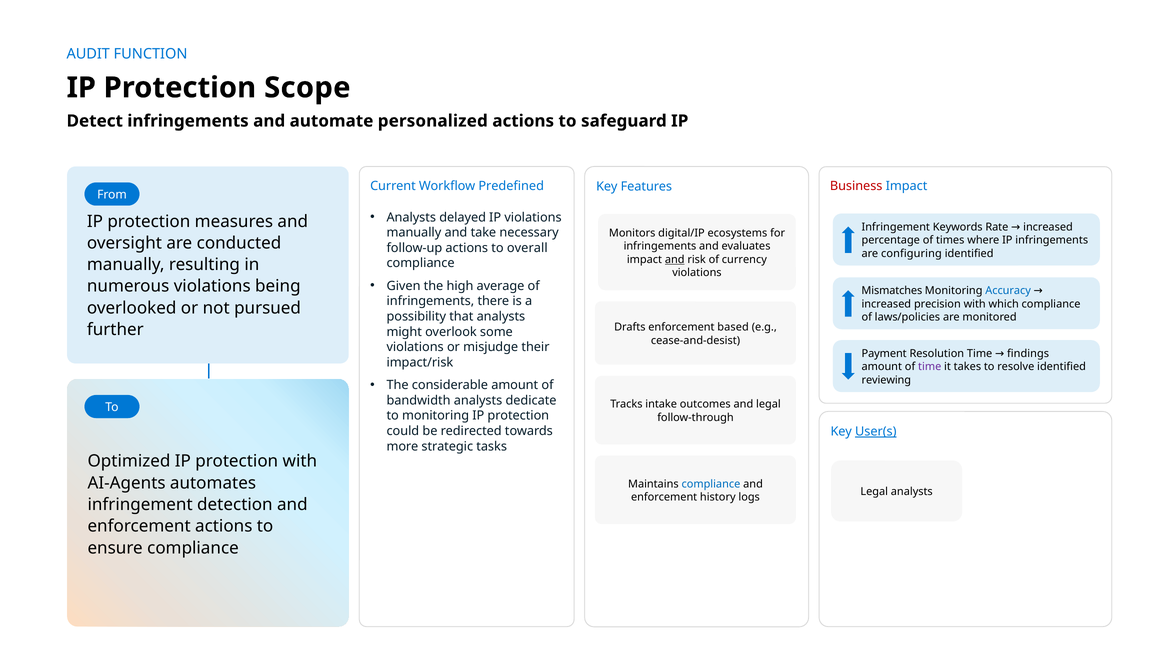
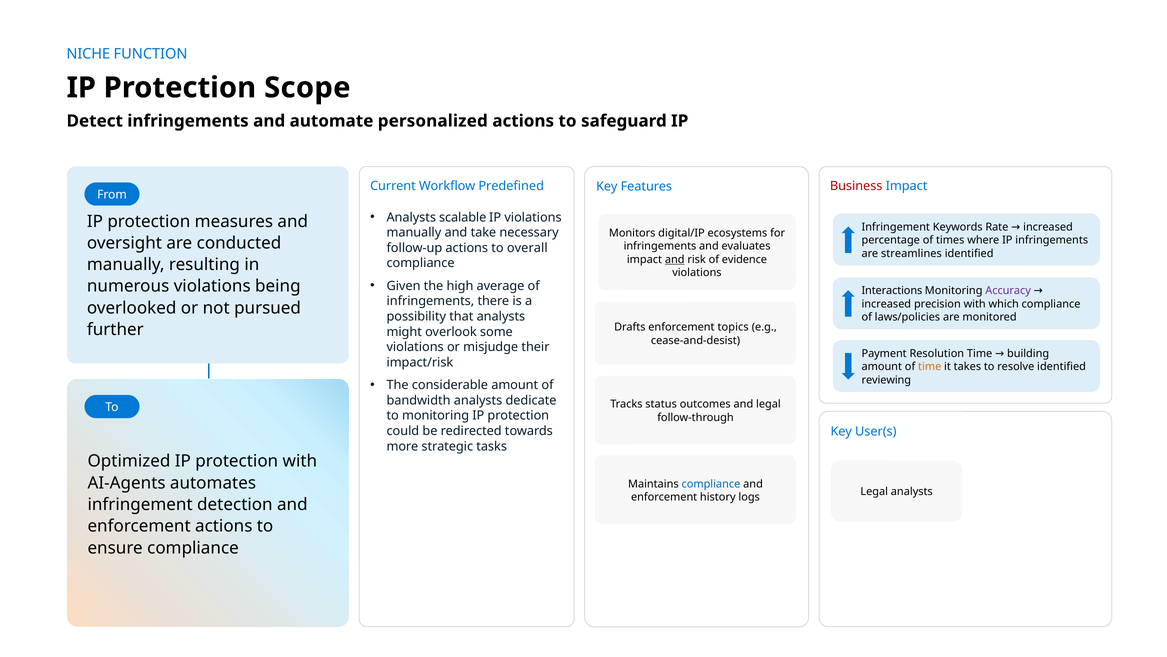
AUDIT: AUDIT -> NICHE
delayed: delayed -> scalable
configuring: configuring -> streamlines
currency: currency -> evidence
Mismatches: Mismatches -> Interactions
Accuracy colour: blue -> purple
based: based -> topics
findings: findings -> building
time at (930, 367) colour: purple -> orange
intake: intake -> status
User(s underline: present -> none
